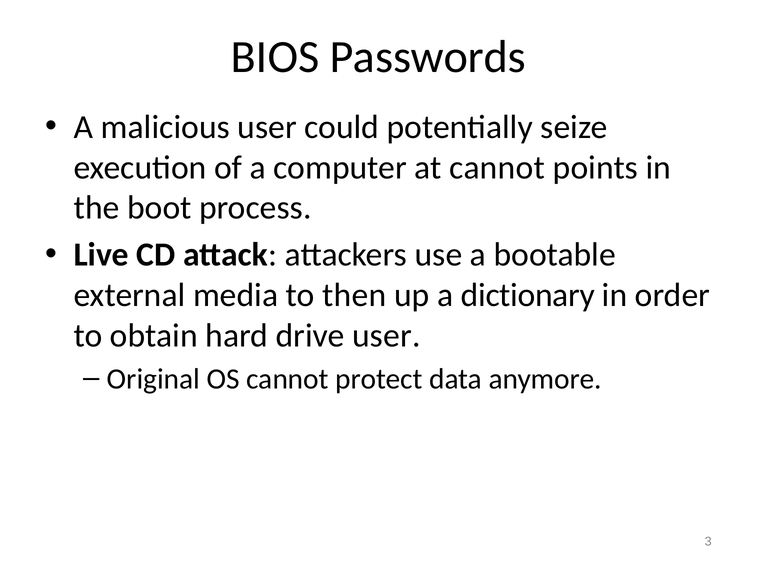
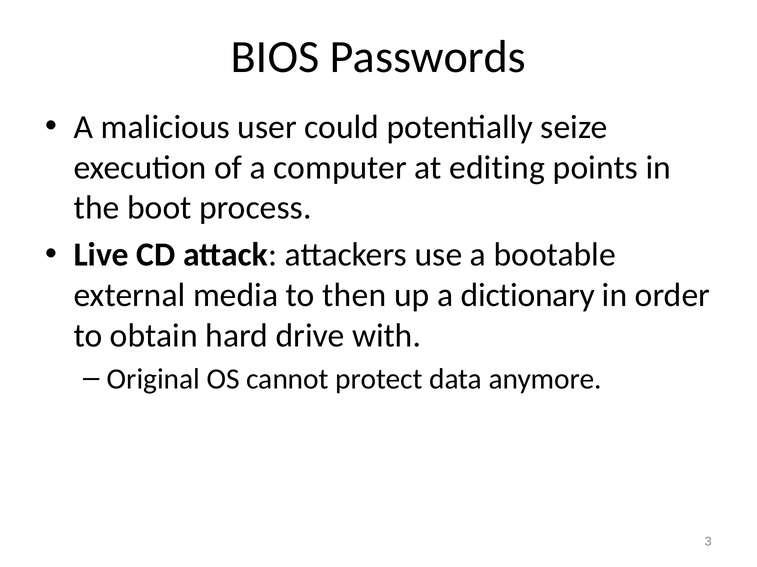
at cannot: cannot -> editing
drive user: user -> with
